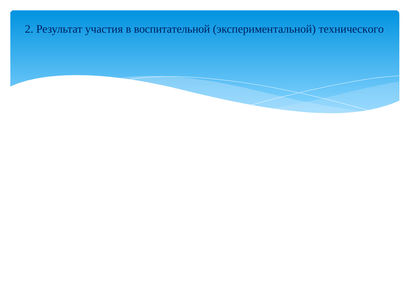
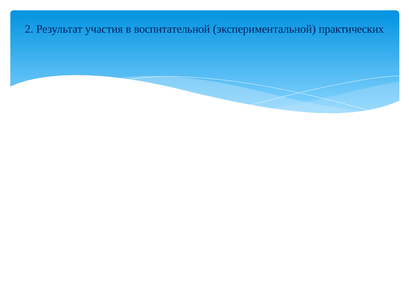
технического: технического -> практических
